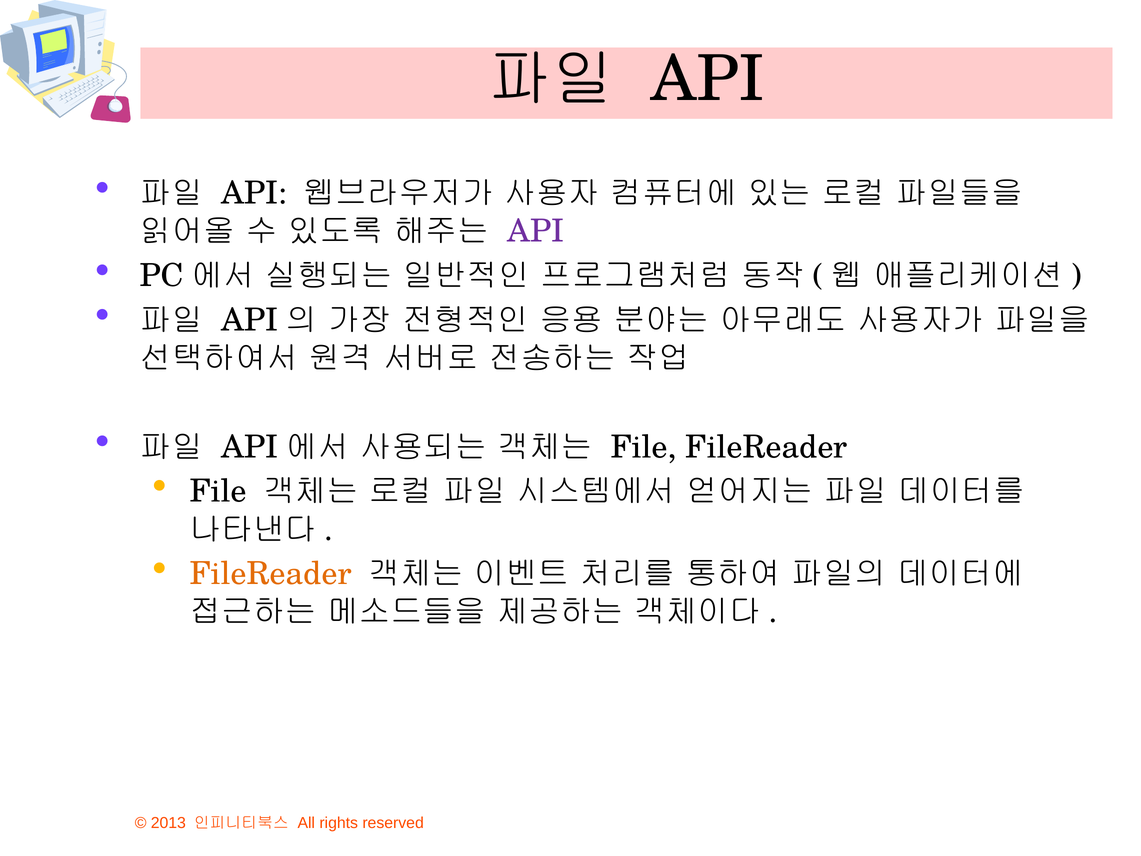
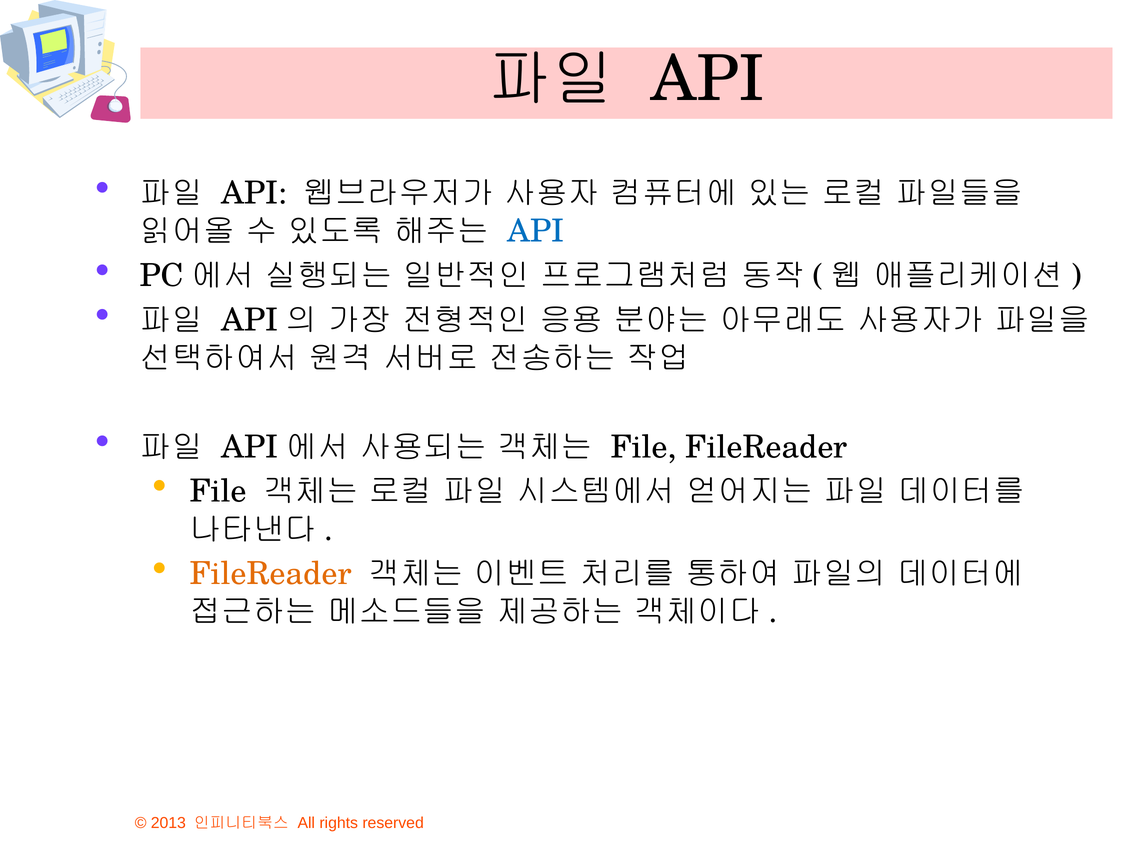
API at (536, 231) colour: purple -> blue
